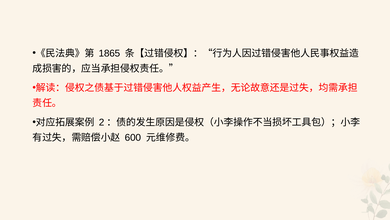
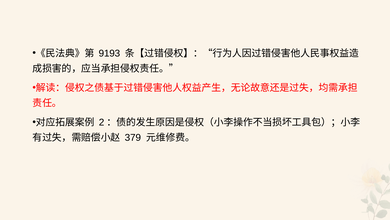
1865: 1865 -> 9193
600: 600 -> 379
